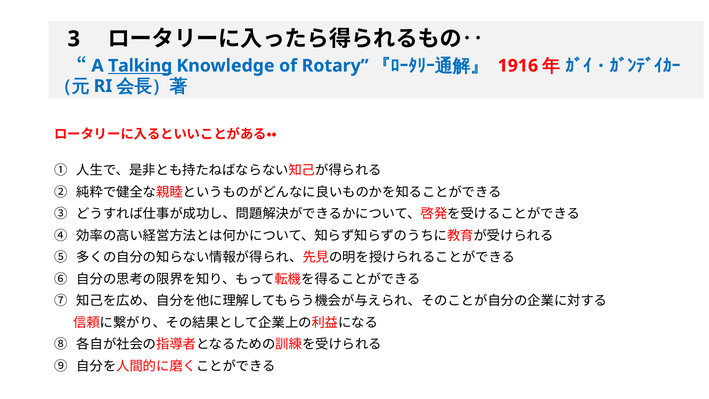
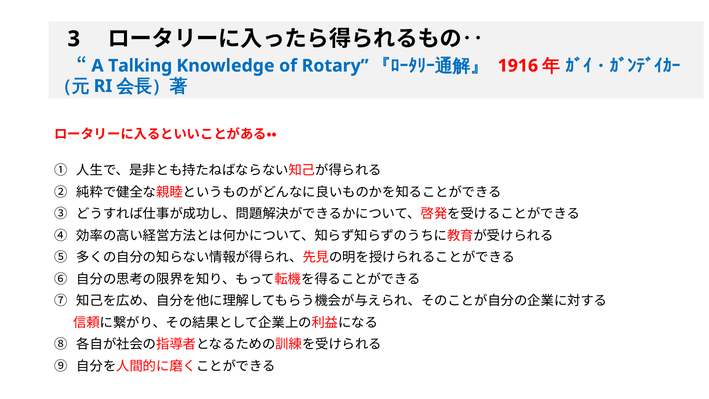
Talking underline: present -> none
